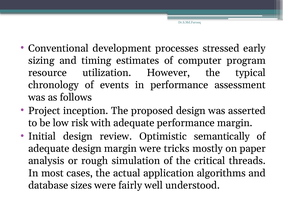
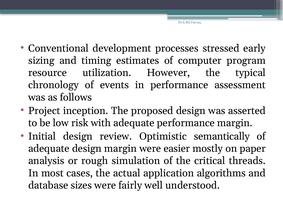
tricks: tricks -> easier
